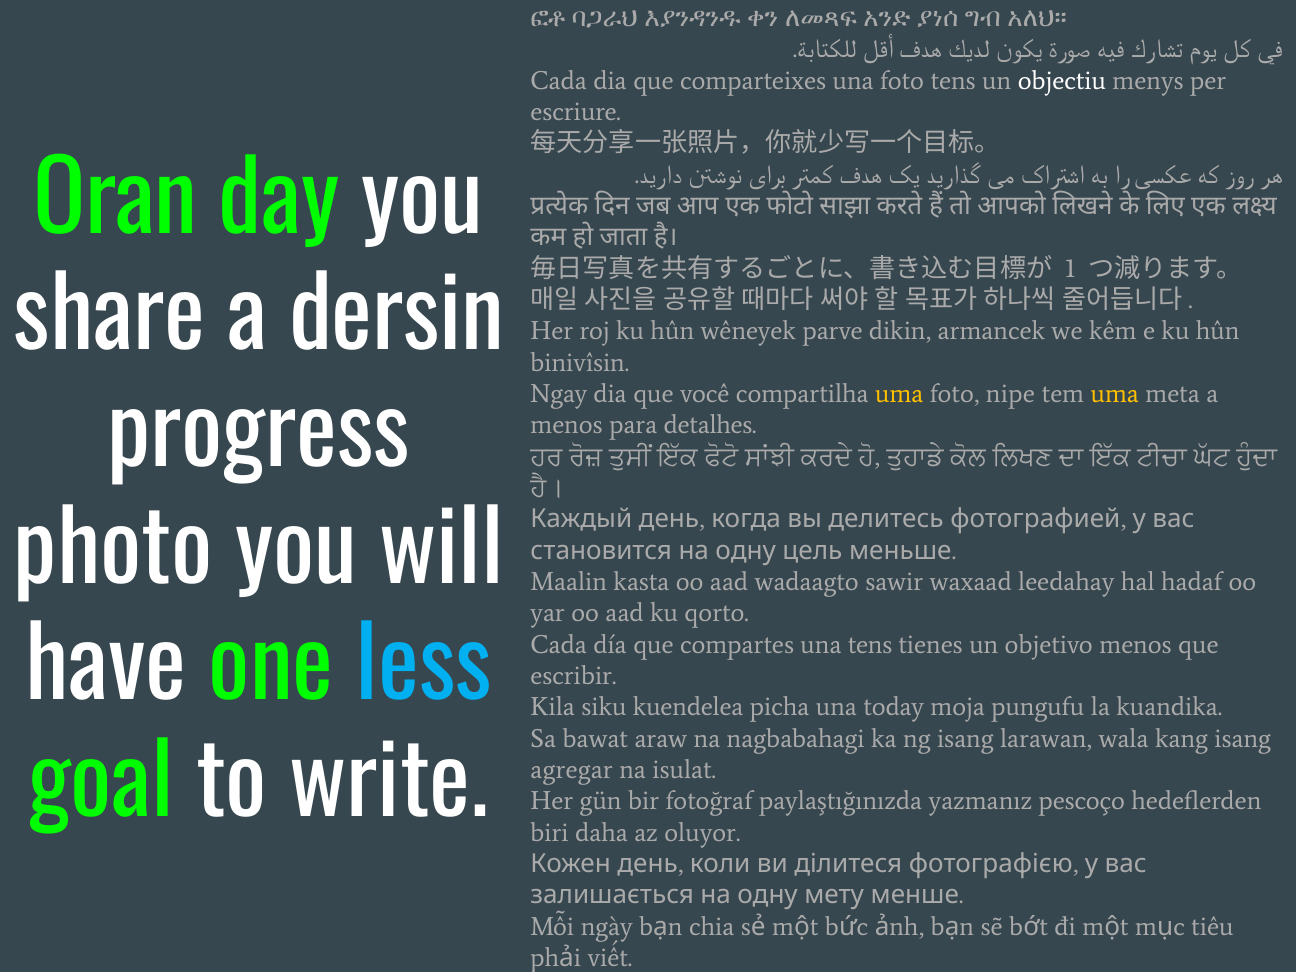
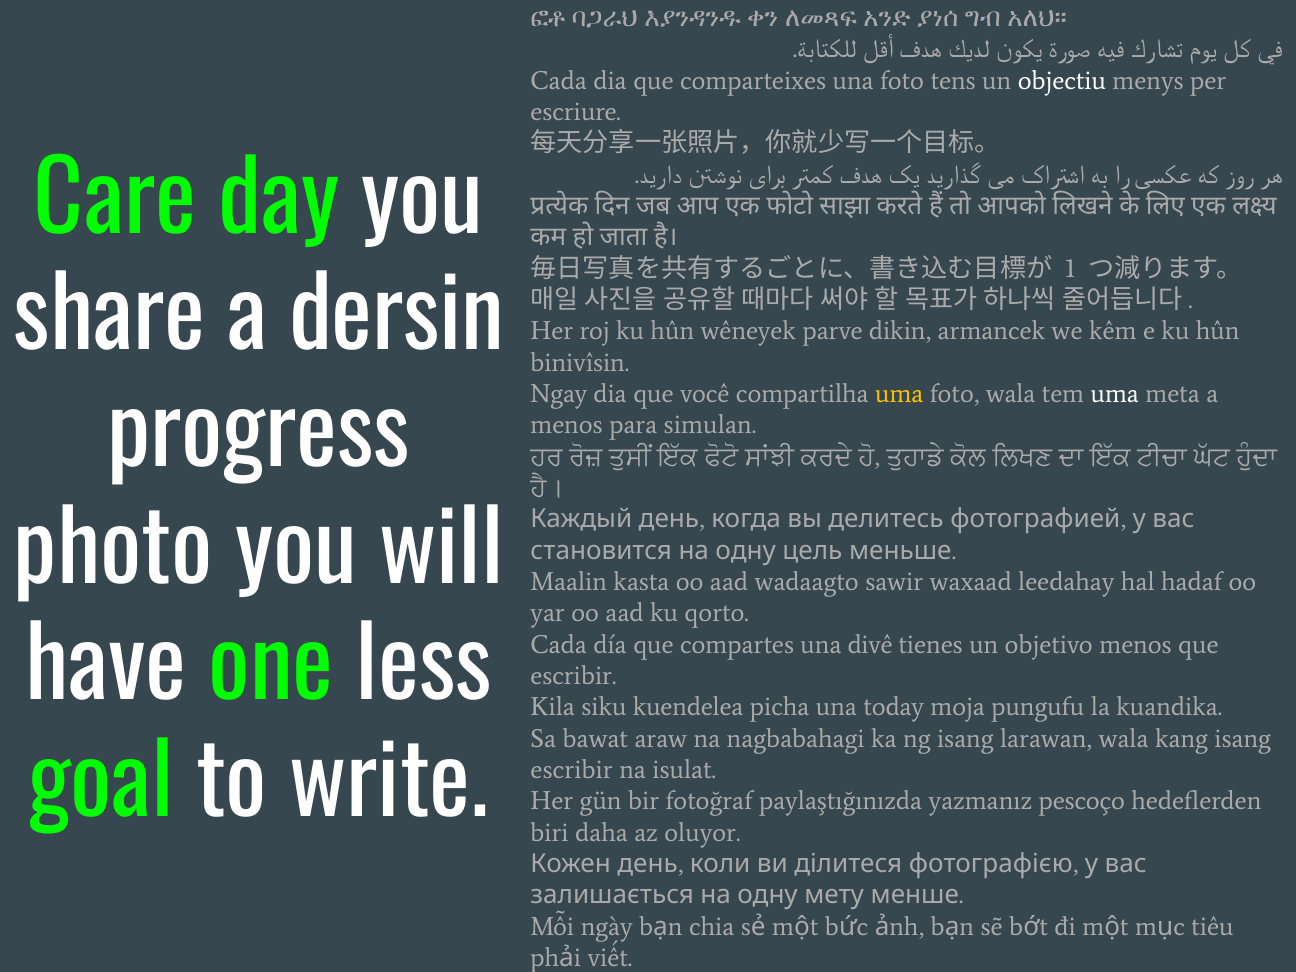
Oran: Oran -> Care
foto nipe: nipe -> wala
uma at (1115, 394) colour: yellow -> white
detalhes: detalhes -> simulan
una tens: tens -> divê
less colour: light blue -> white
agregar at (572, 770): agregar -> escribir
